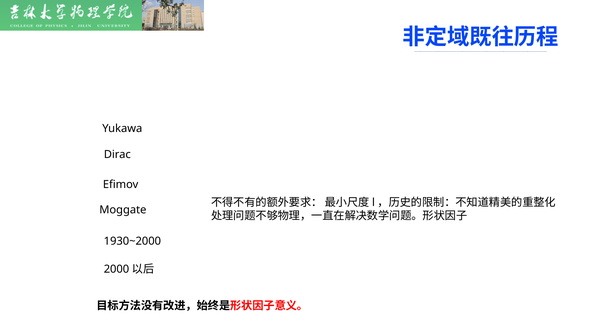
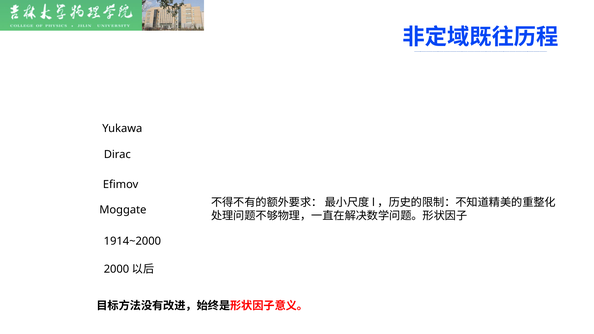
1930~2000: 1930~2000 -> 1914~2000
